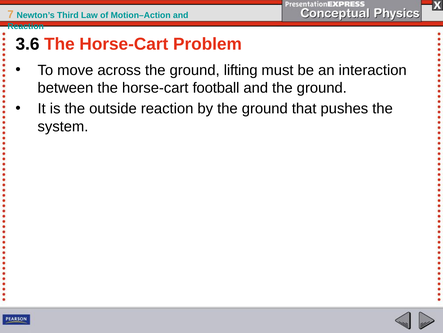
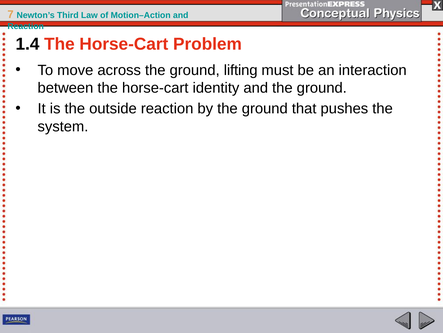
3.6: 3.6 -> 1.4
football: football -> identity
